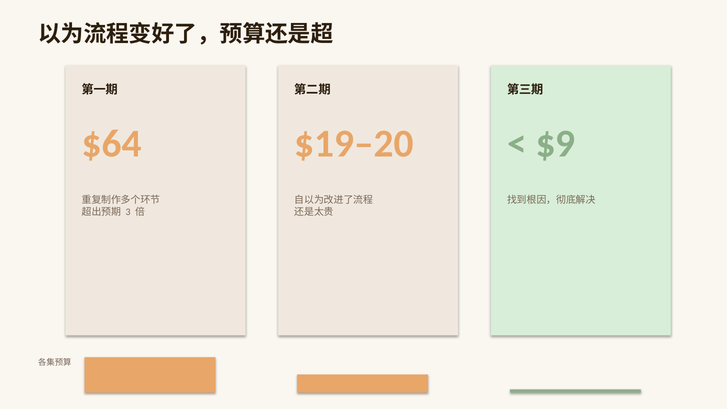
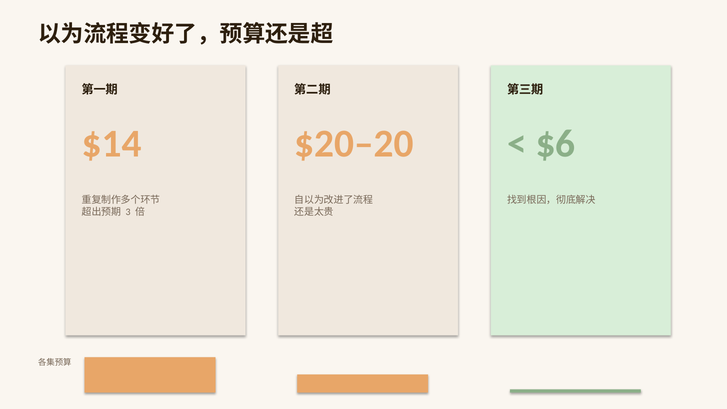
$64: $64 -> $14
$19–20: $19–20 -> $20–20
$9: $9 -> $6
